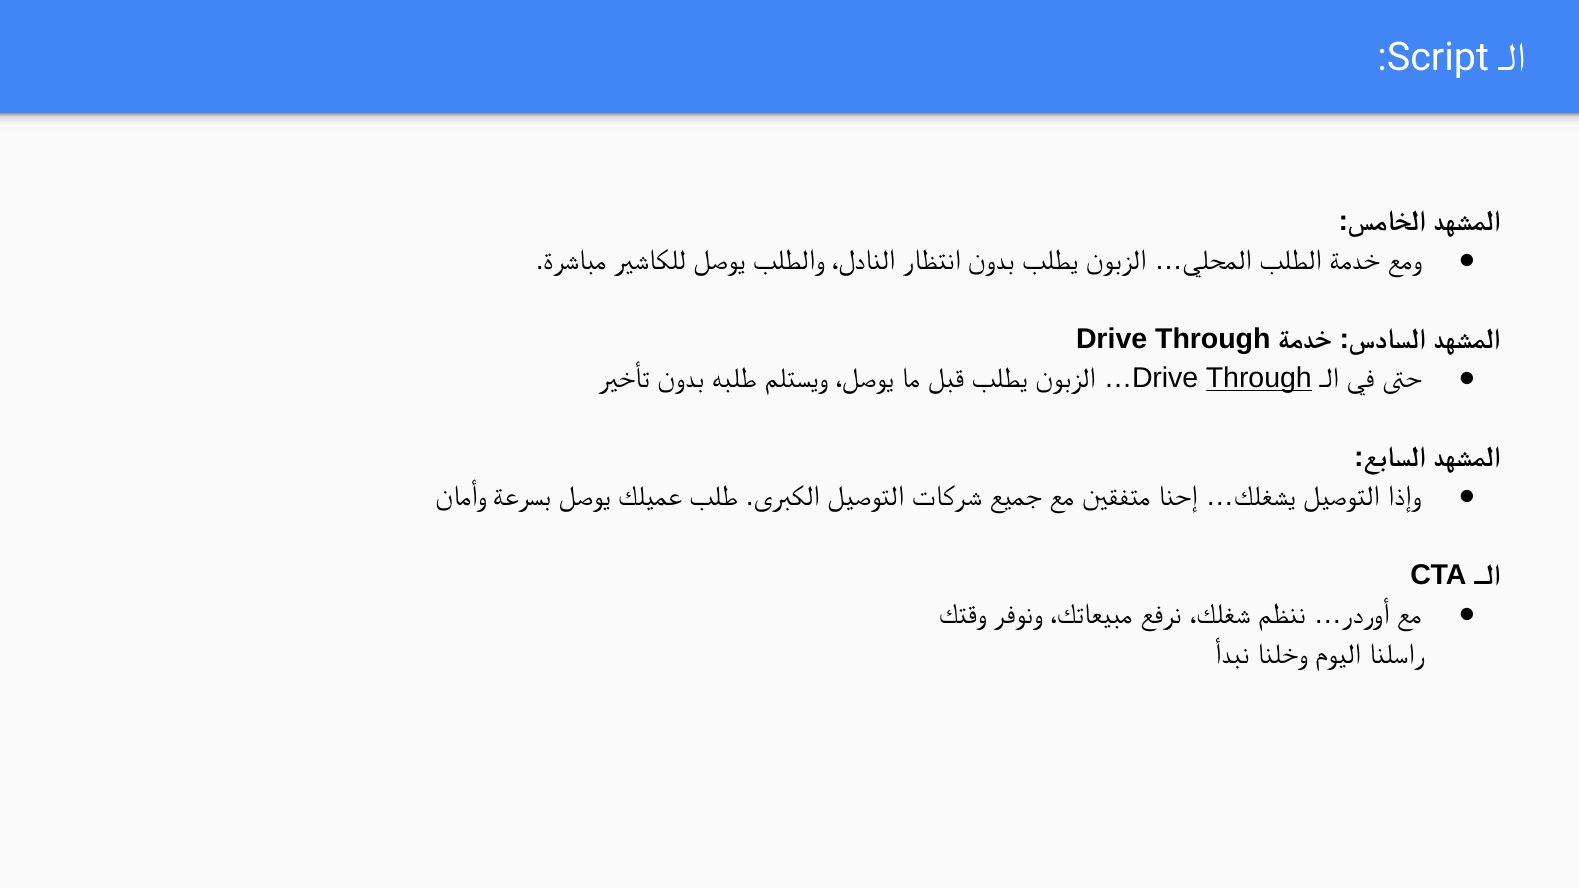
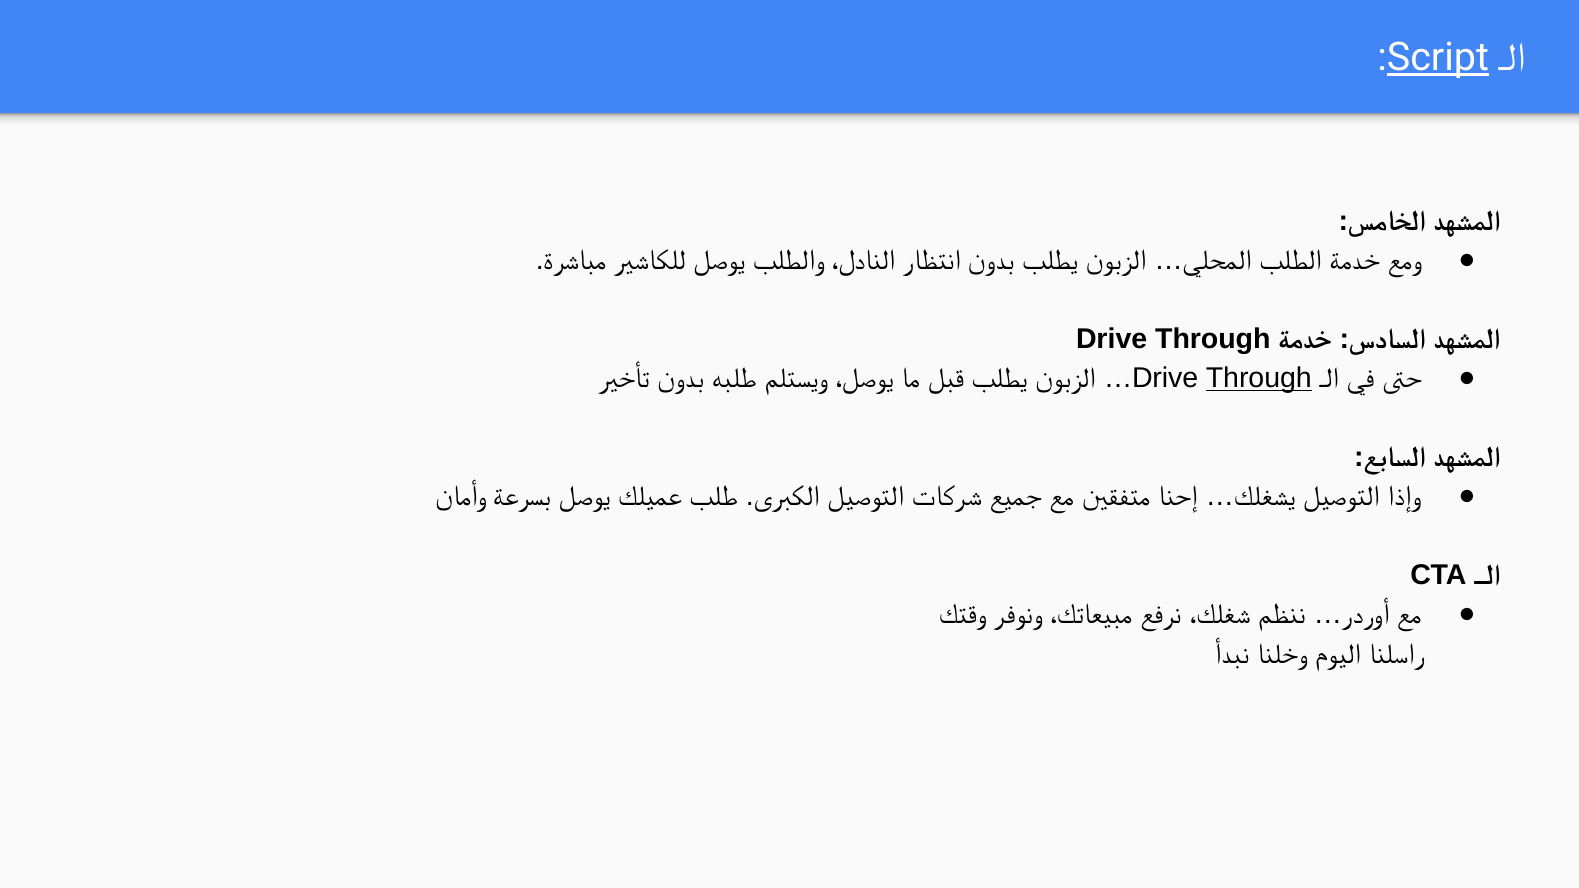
Script underline: none -> present
